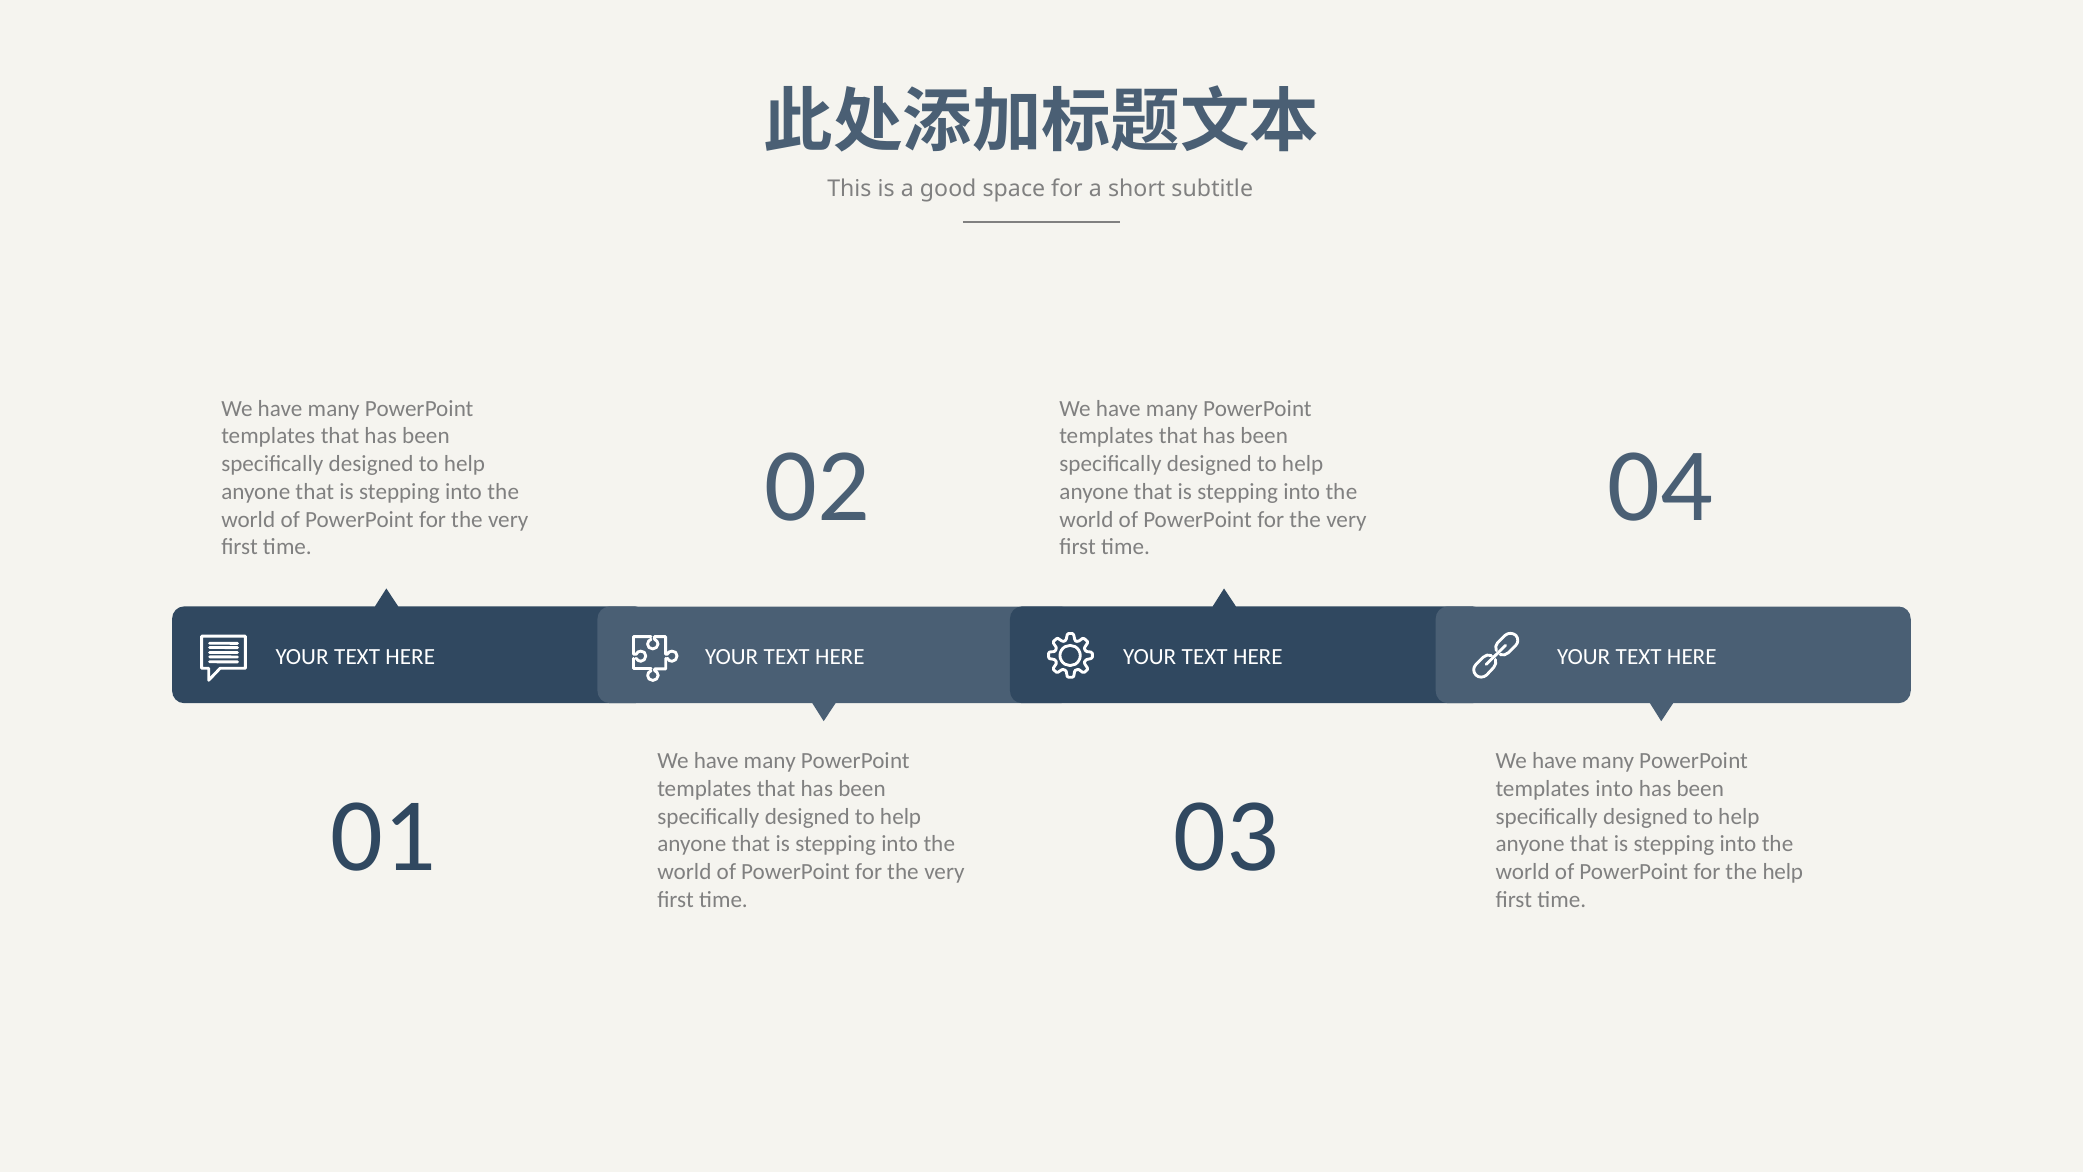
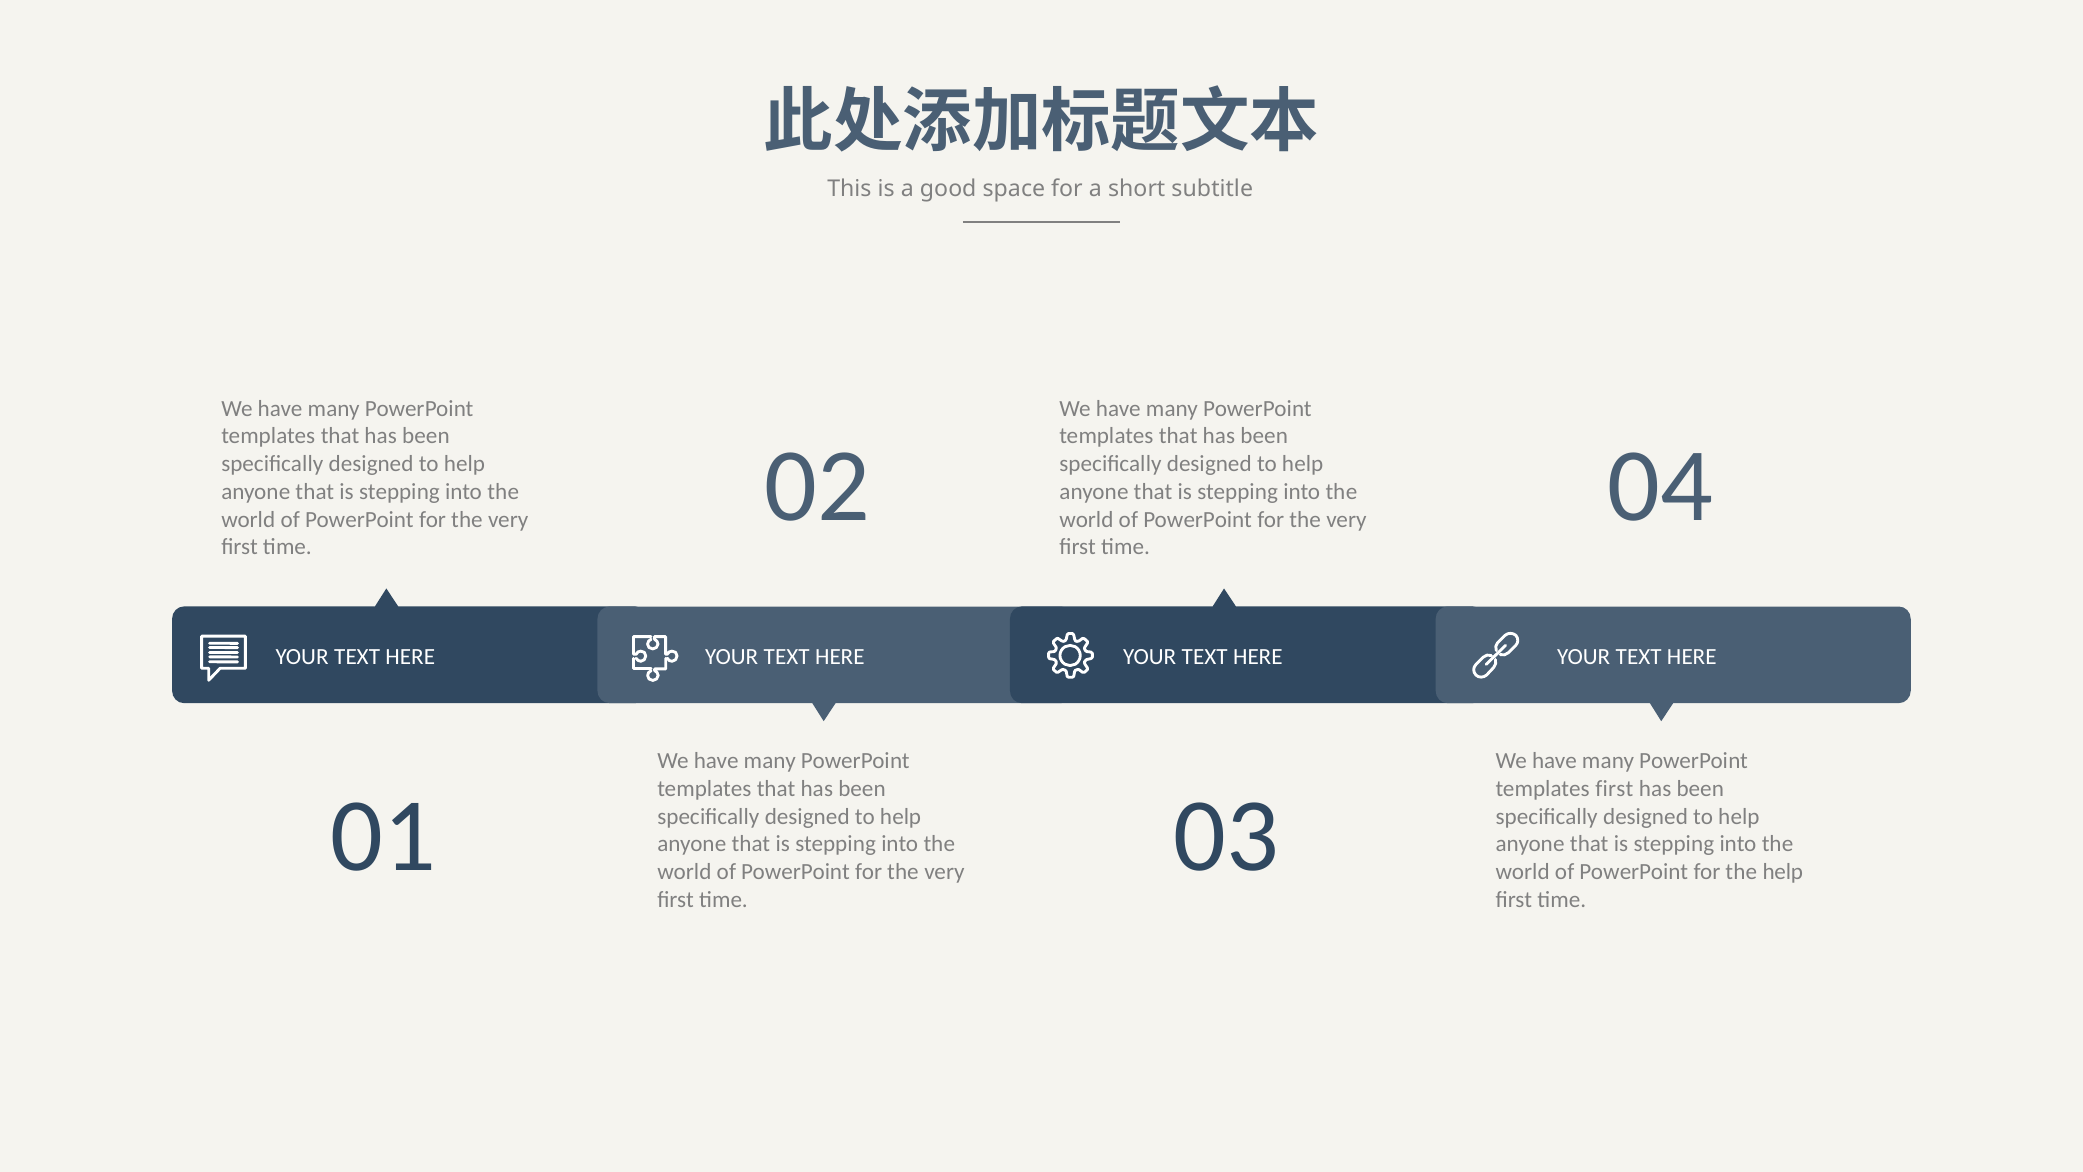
templates into: into -> first
